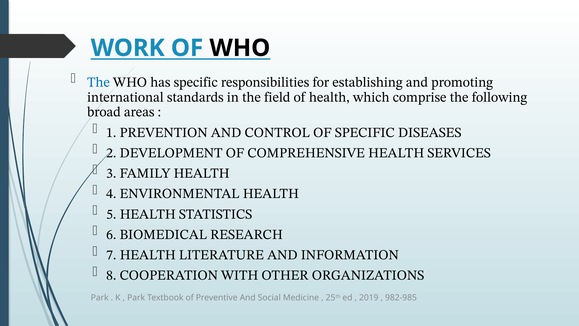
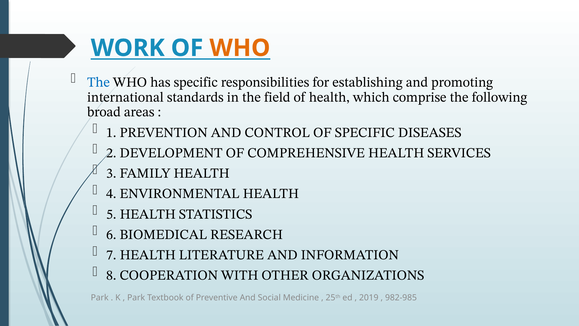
WHO at (240, 48) colour: black -> orange
